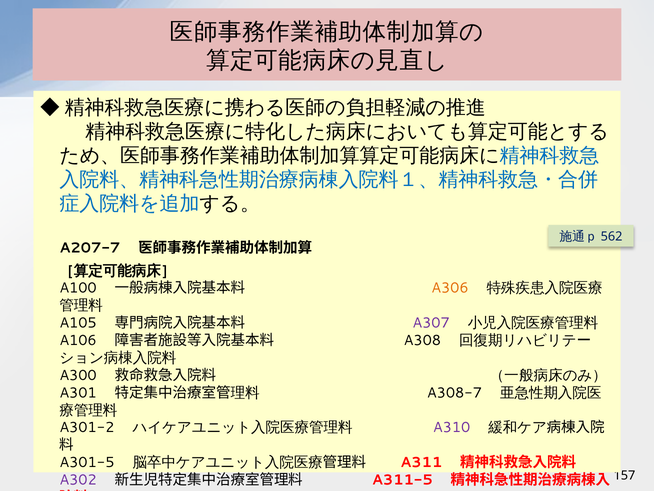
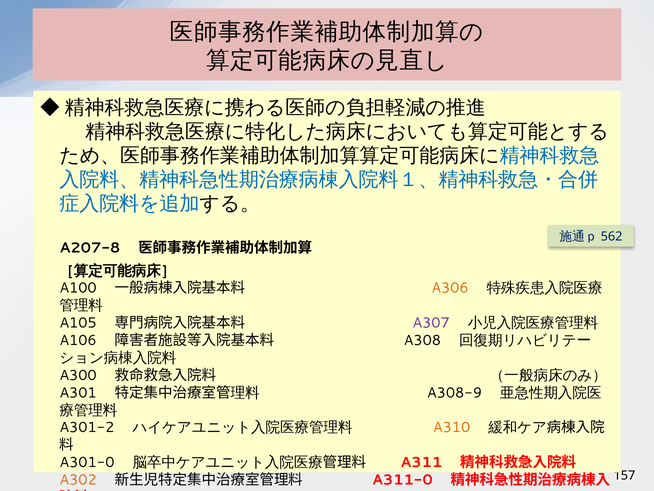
A207-7: A207-7 -> A207-8
A308-7: A308-7 -> A308-9
A310 colour: purple -> orange
A301-5: A301-5 -> A301-0
A302 colour: purple -> orange
A311-5: A311-5 -> A311-0
